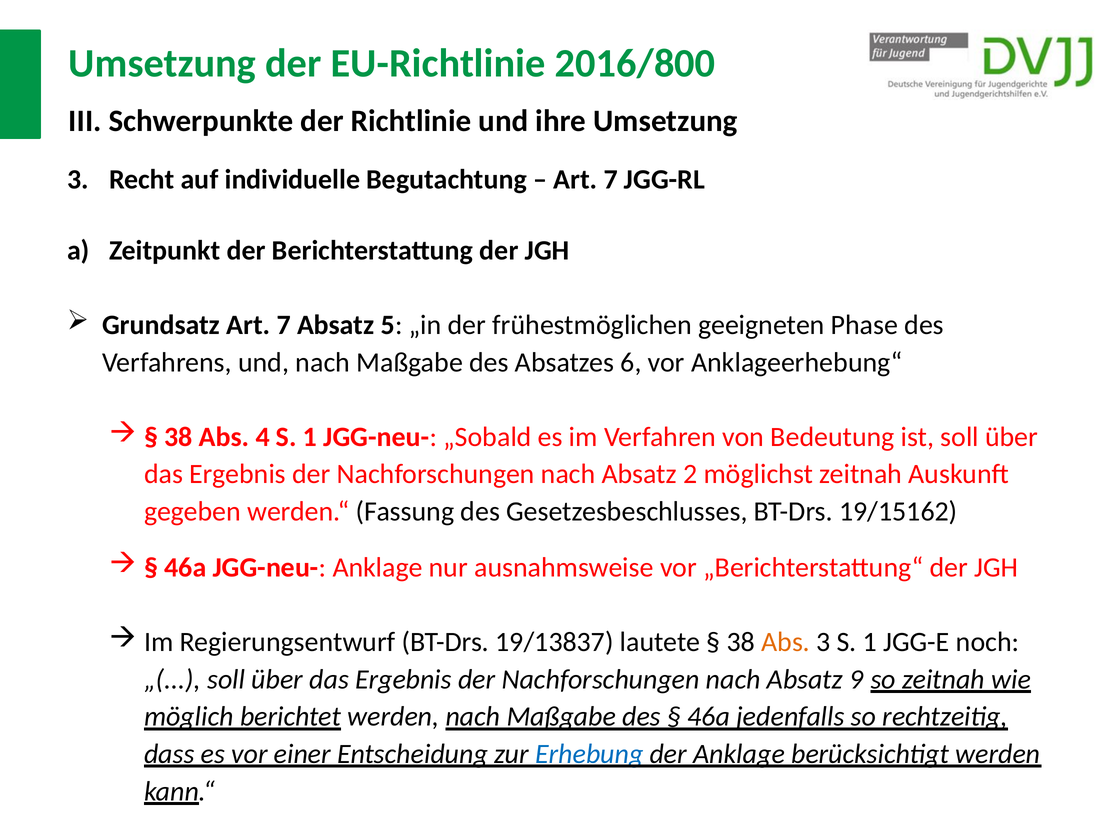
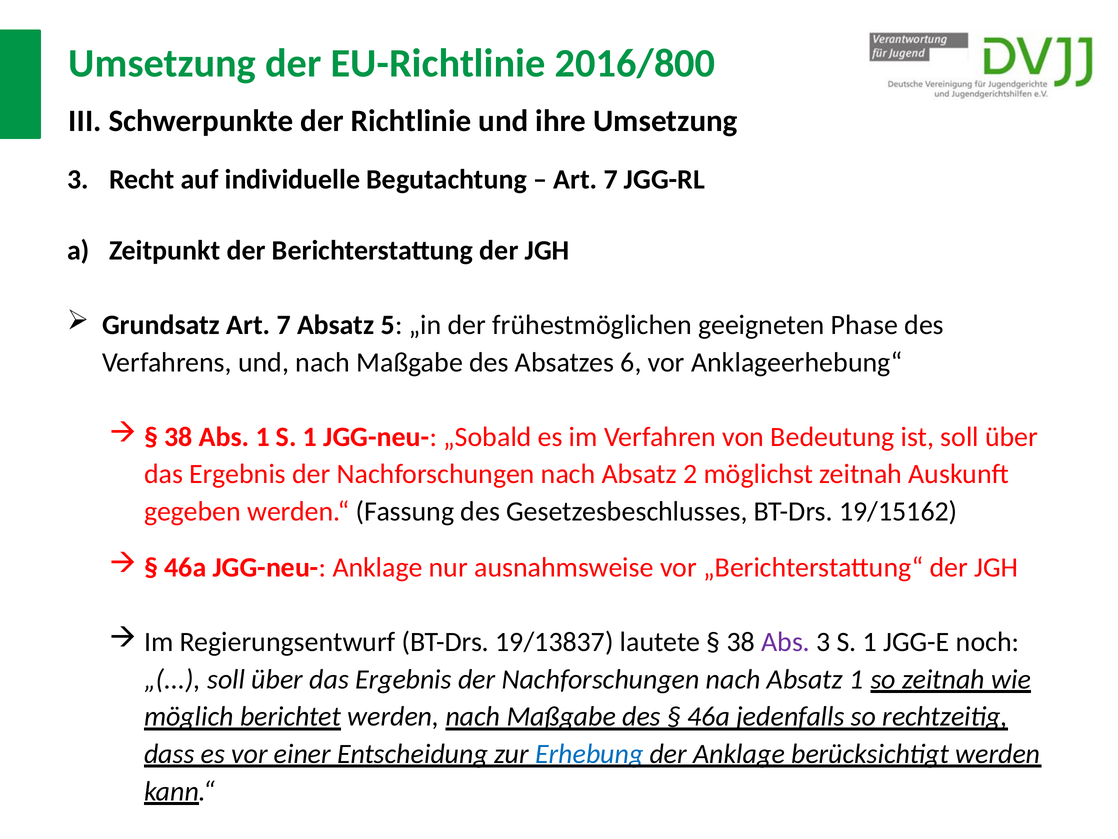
Abs 4: 4 -> 1
Abs at (786, 642) colour: orange -> purple
Absatz 9: 9 -> 1
